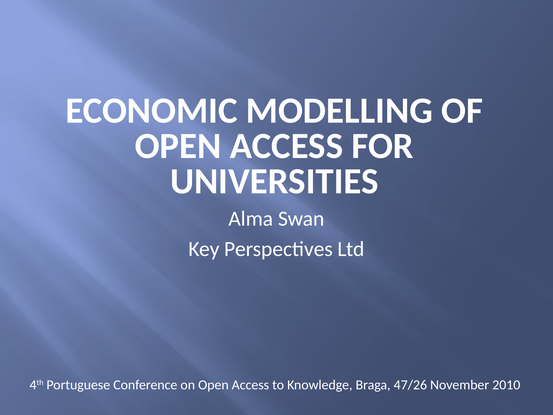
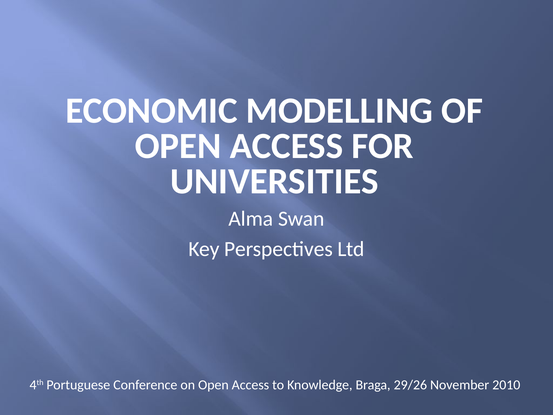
47/26: 47/26 -> 29/26
